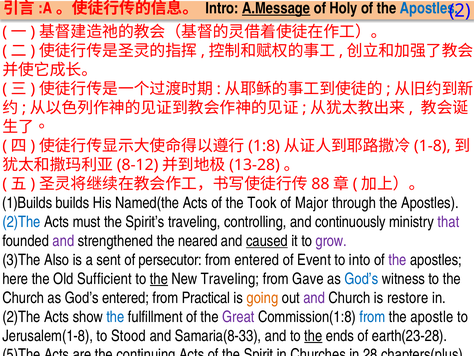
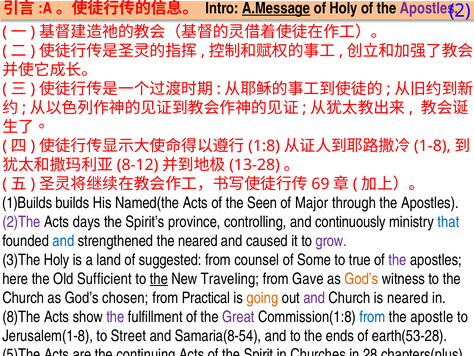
Apostles at (429, 8) colour: blue -> purple
88: 88 -> 69
Took: Took -> Seen
2)The at (21, 222) colour: blue -> purple
must: must -> days
Spirit’s traveling: traveling -> province
that colour: purple -> blue
and at (63, 241) colour: purple -> blue
caused underline: present -> none
3)The Also: Also -> Holy
sent: sent -> land
persecutor: persecutor -> suggested
from entered: entered -> counsel
Event: Event -> Some
into: into -> true
God’s at (361, 278) colour: blue -> orange
God’s entered: entered -> chosen
is restore: restore -> neared
2)The at (21, 316): 2)The -> 8)The
the at (115, 316) colour: blue -> purple
Stood: Stood -> Street
Samaria(8-33: Samaria(8-33 -> Samaria(8-54
the at (313, 335) underline: present -> none
earth(23-28: earth(23-28 -> earth(53-28
